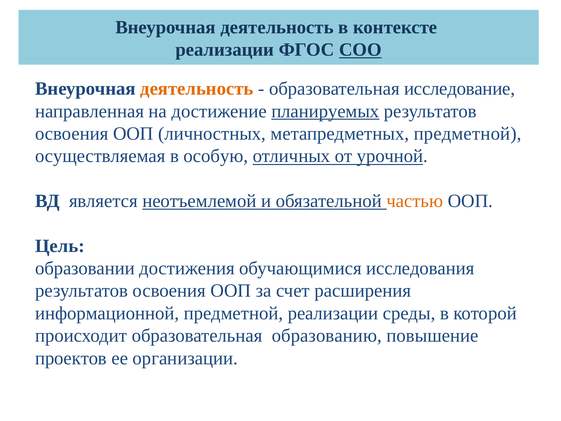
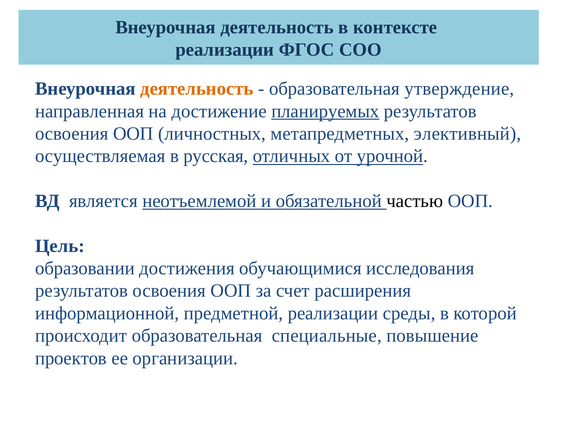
СОО underline: present -> none
исследование: исследование -> утверждение
метапредметных предметной: предметной -> элективный
особую: особую -> русская
частью colour: orange -> black
образованию: образованию -> специальные
